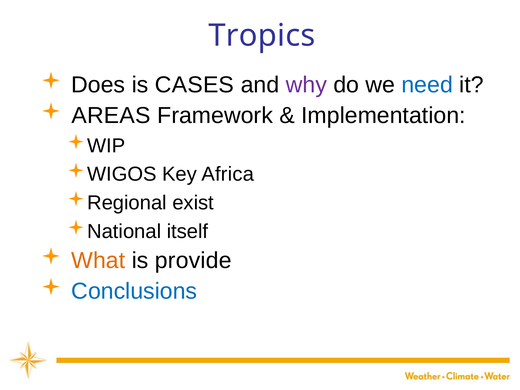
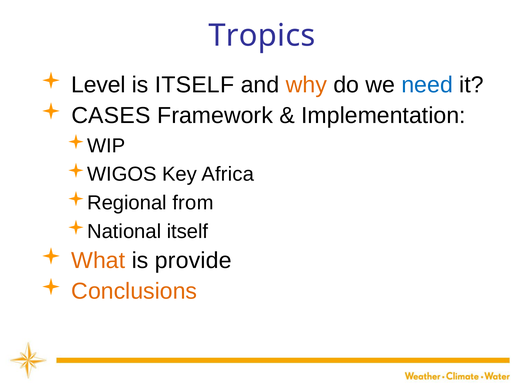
Does: Does -> Level
is CASES: CASES -> ITSELF
why colour: purple -> orange
AREAS: AREAS -> CASES
exist: exist -> from
Conclusions colour: blue -> orange
